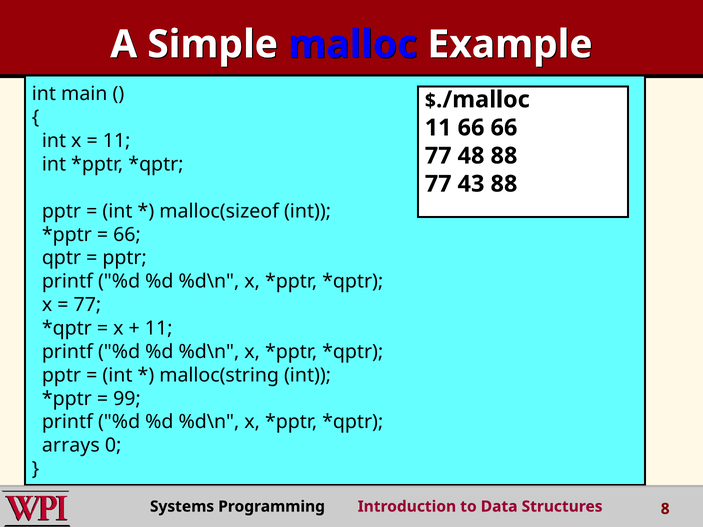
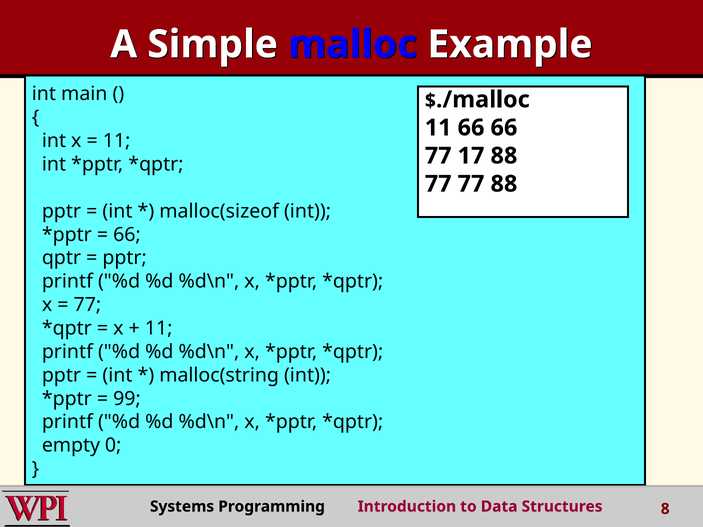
48: 48 -> 17
77 43: 43 -> 77
arrays: arrays -> empty
